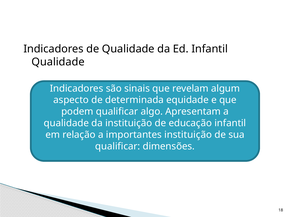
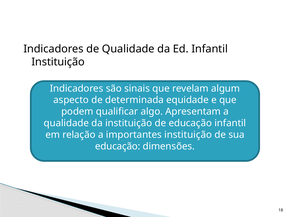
Qualidade at (58, 62): Qualidade -> Instituição
qualificar at (118, 147): qualificar -> educação
